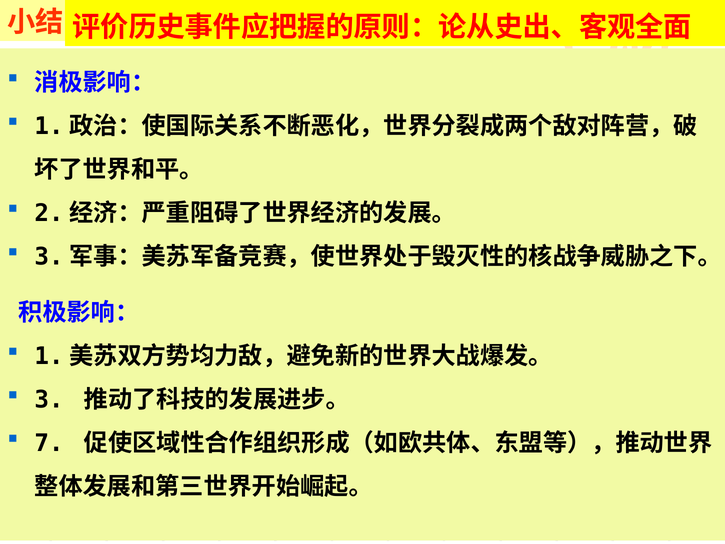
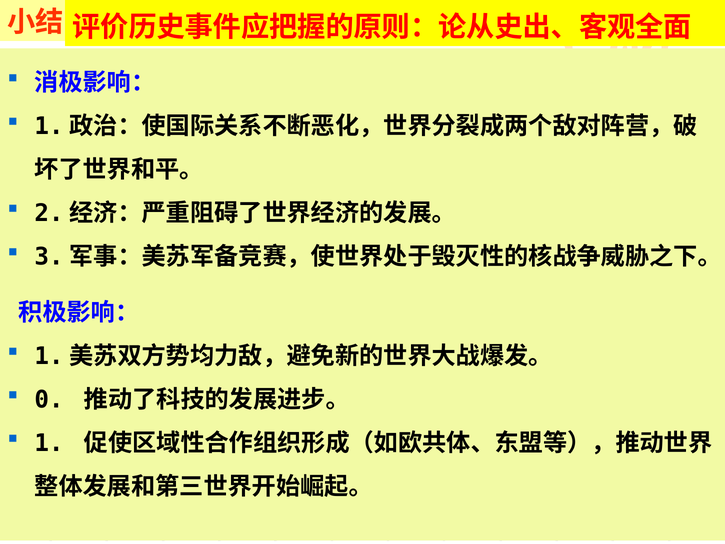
3: 3 -> 0
7: 7 -> 1
